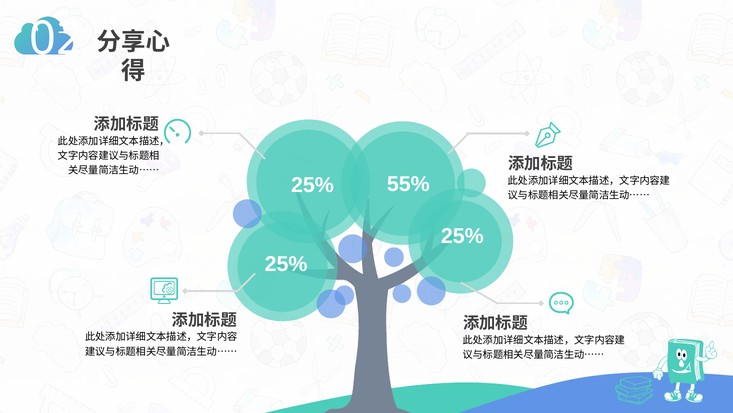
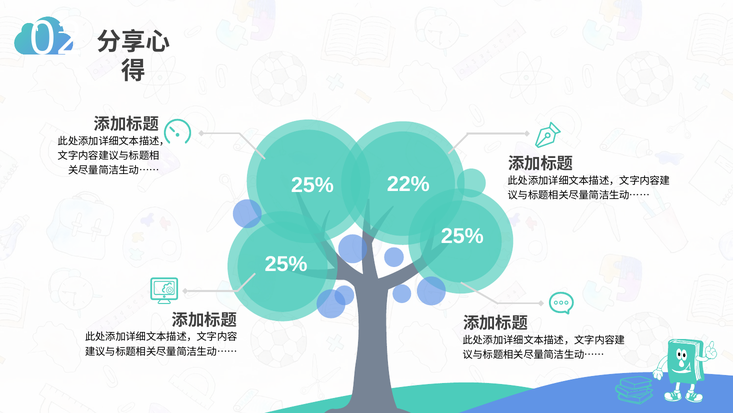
55%: 55% -> 22%
